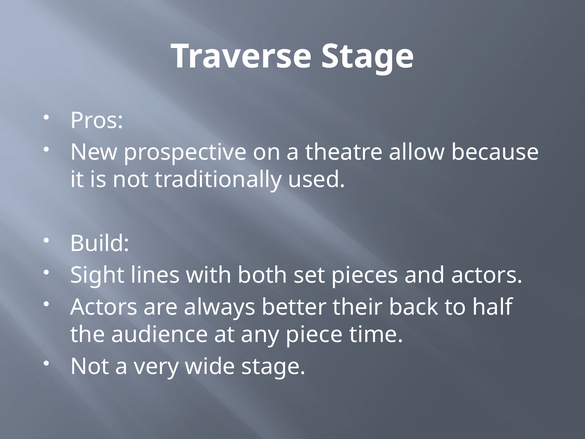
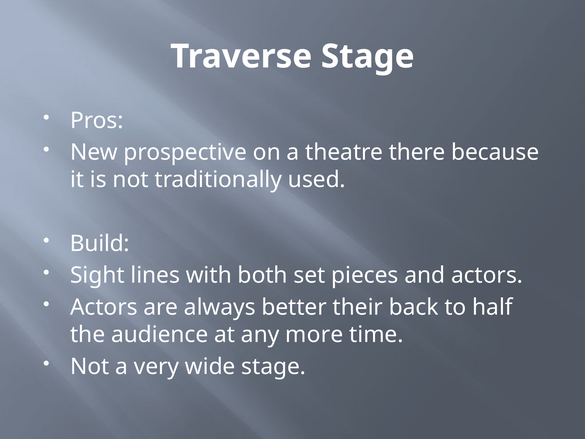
allow: allow -> there
piece: piece -> more
